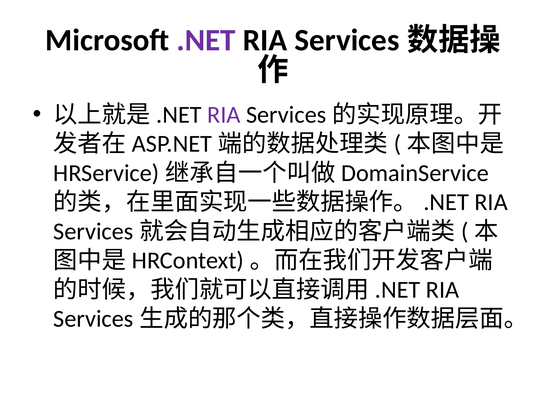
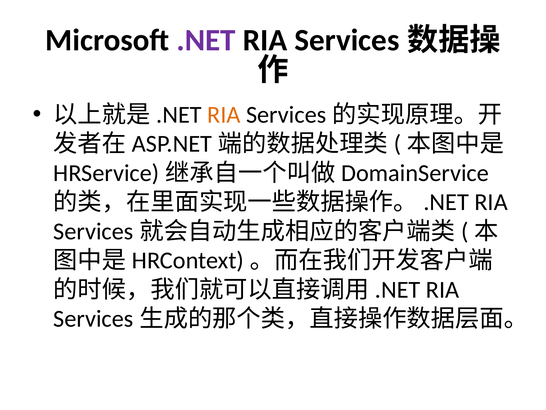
RIA at (224, 115) colour: purple -> orange
